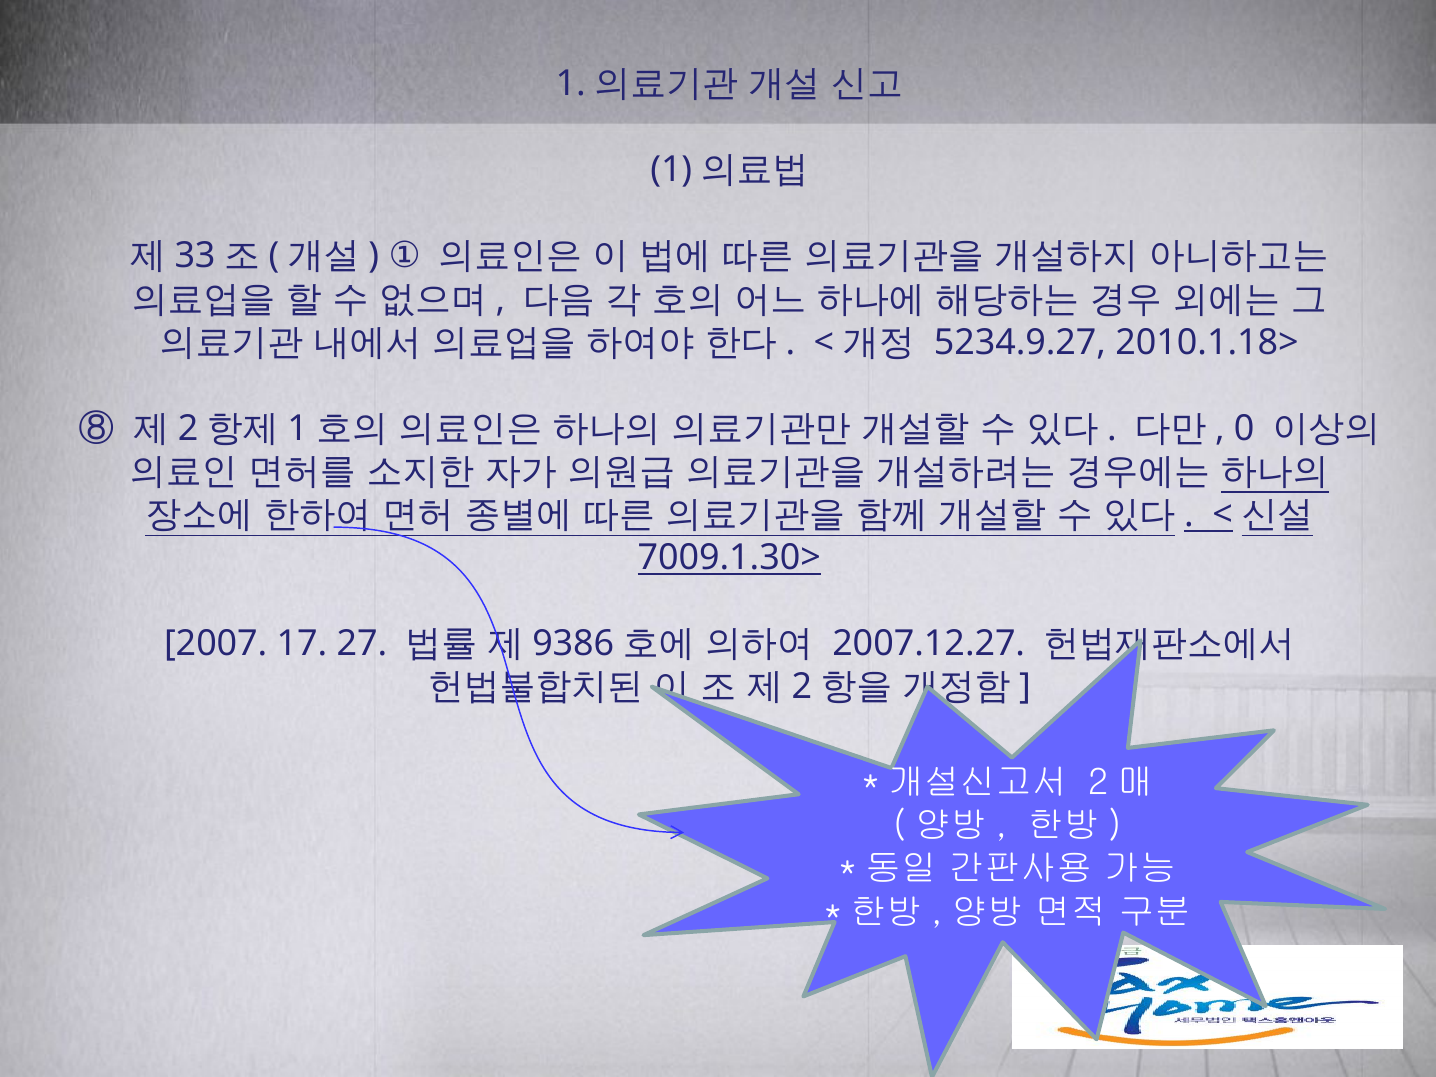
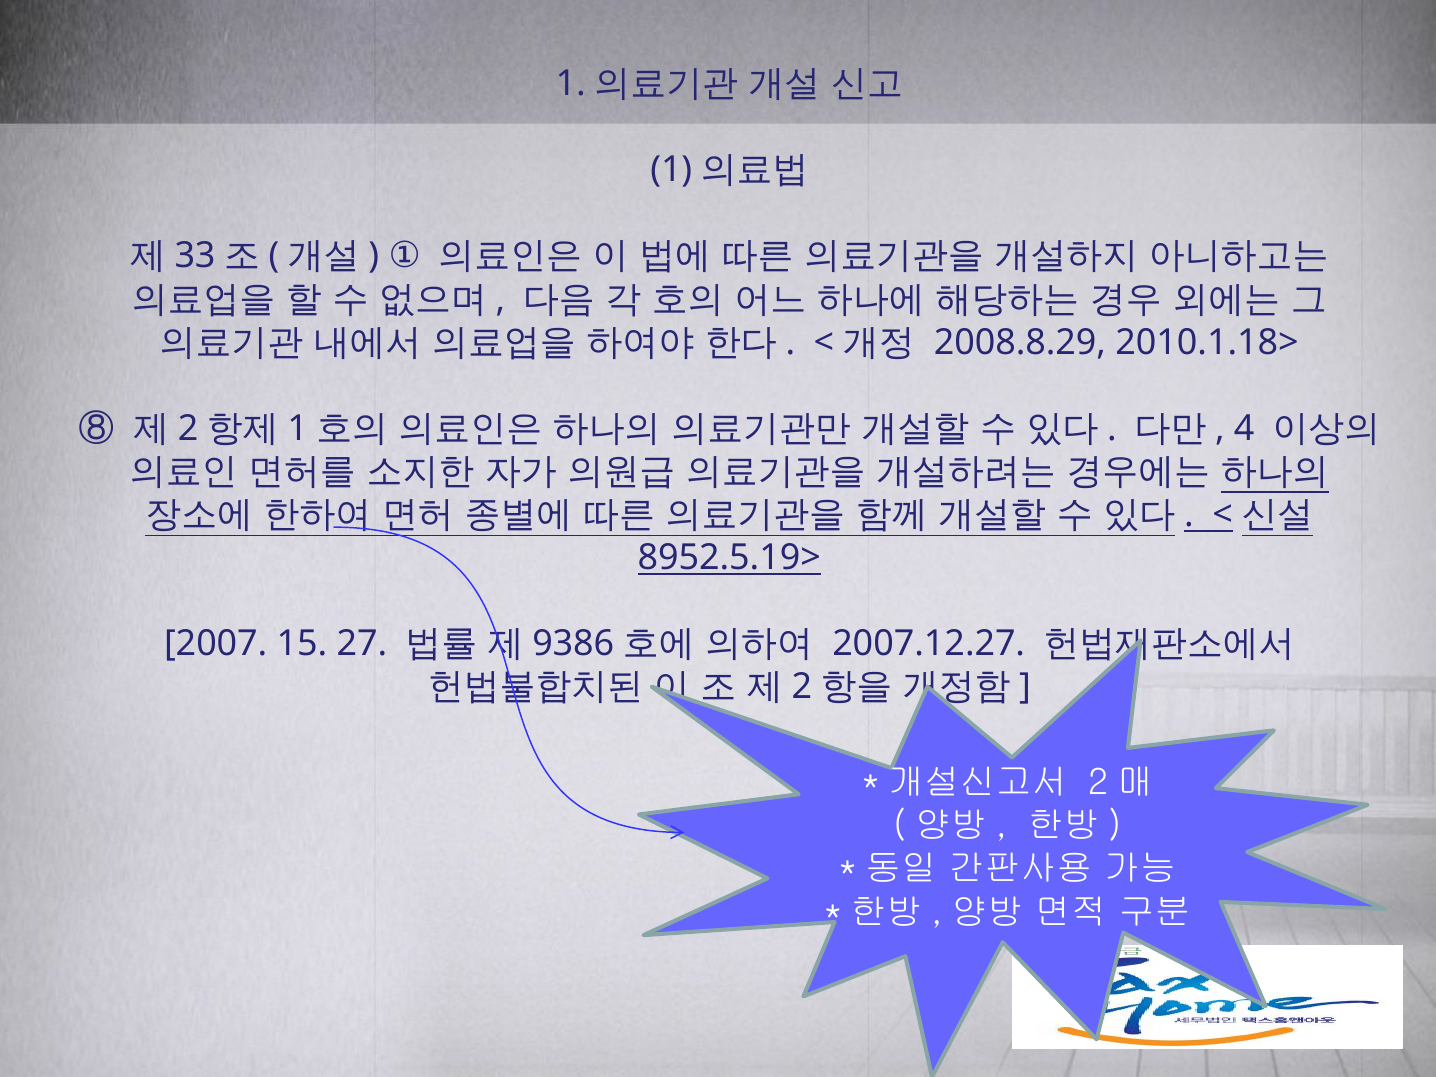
5234.9.27: 5234.9.27 -> 2008.8.29
0: 0 -> 4
7009.1.30>: 7009.1.30> -> 8952.5.19>
17: 17 -> 15
